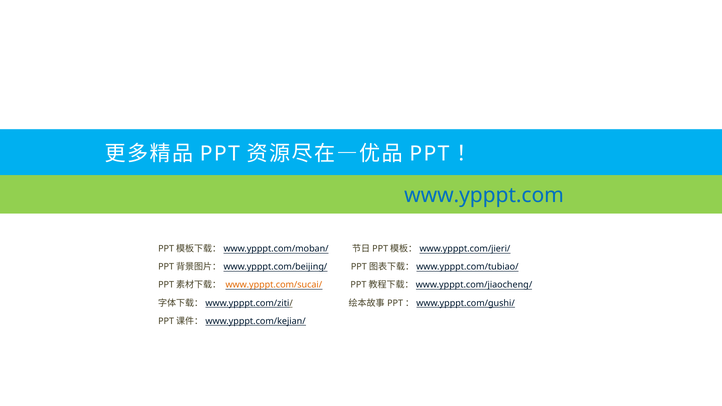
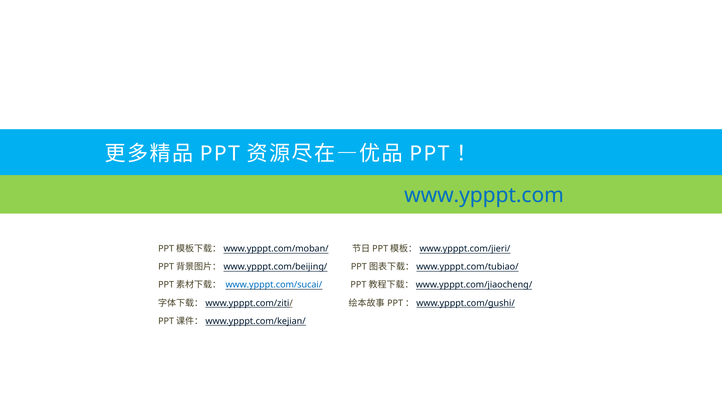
www.ypppt.com/sucai/ colour: orange -> blue
